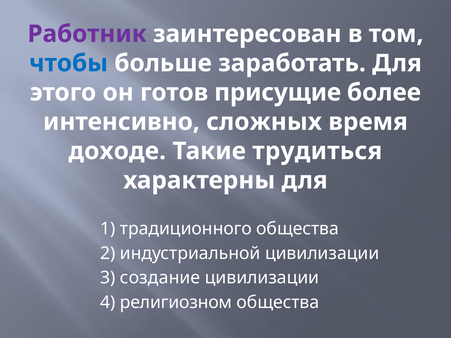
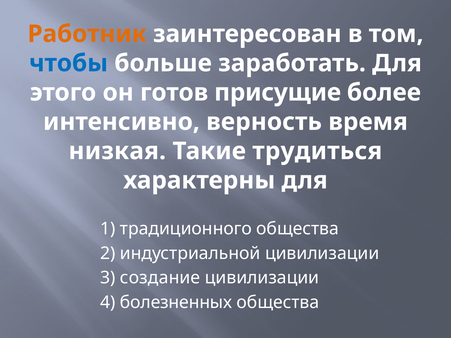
Работник colour: purple -> orange
сложных: сложных -> верность
доходе: доходе -> низкая
религиозном: религиозном -> болезненных
